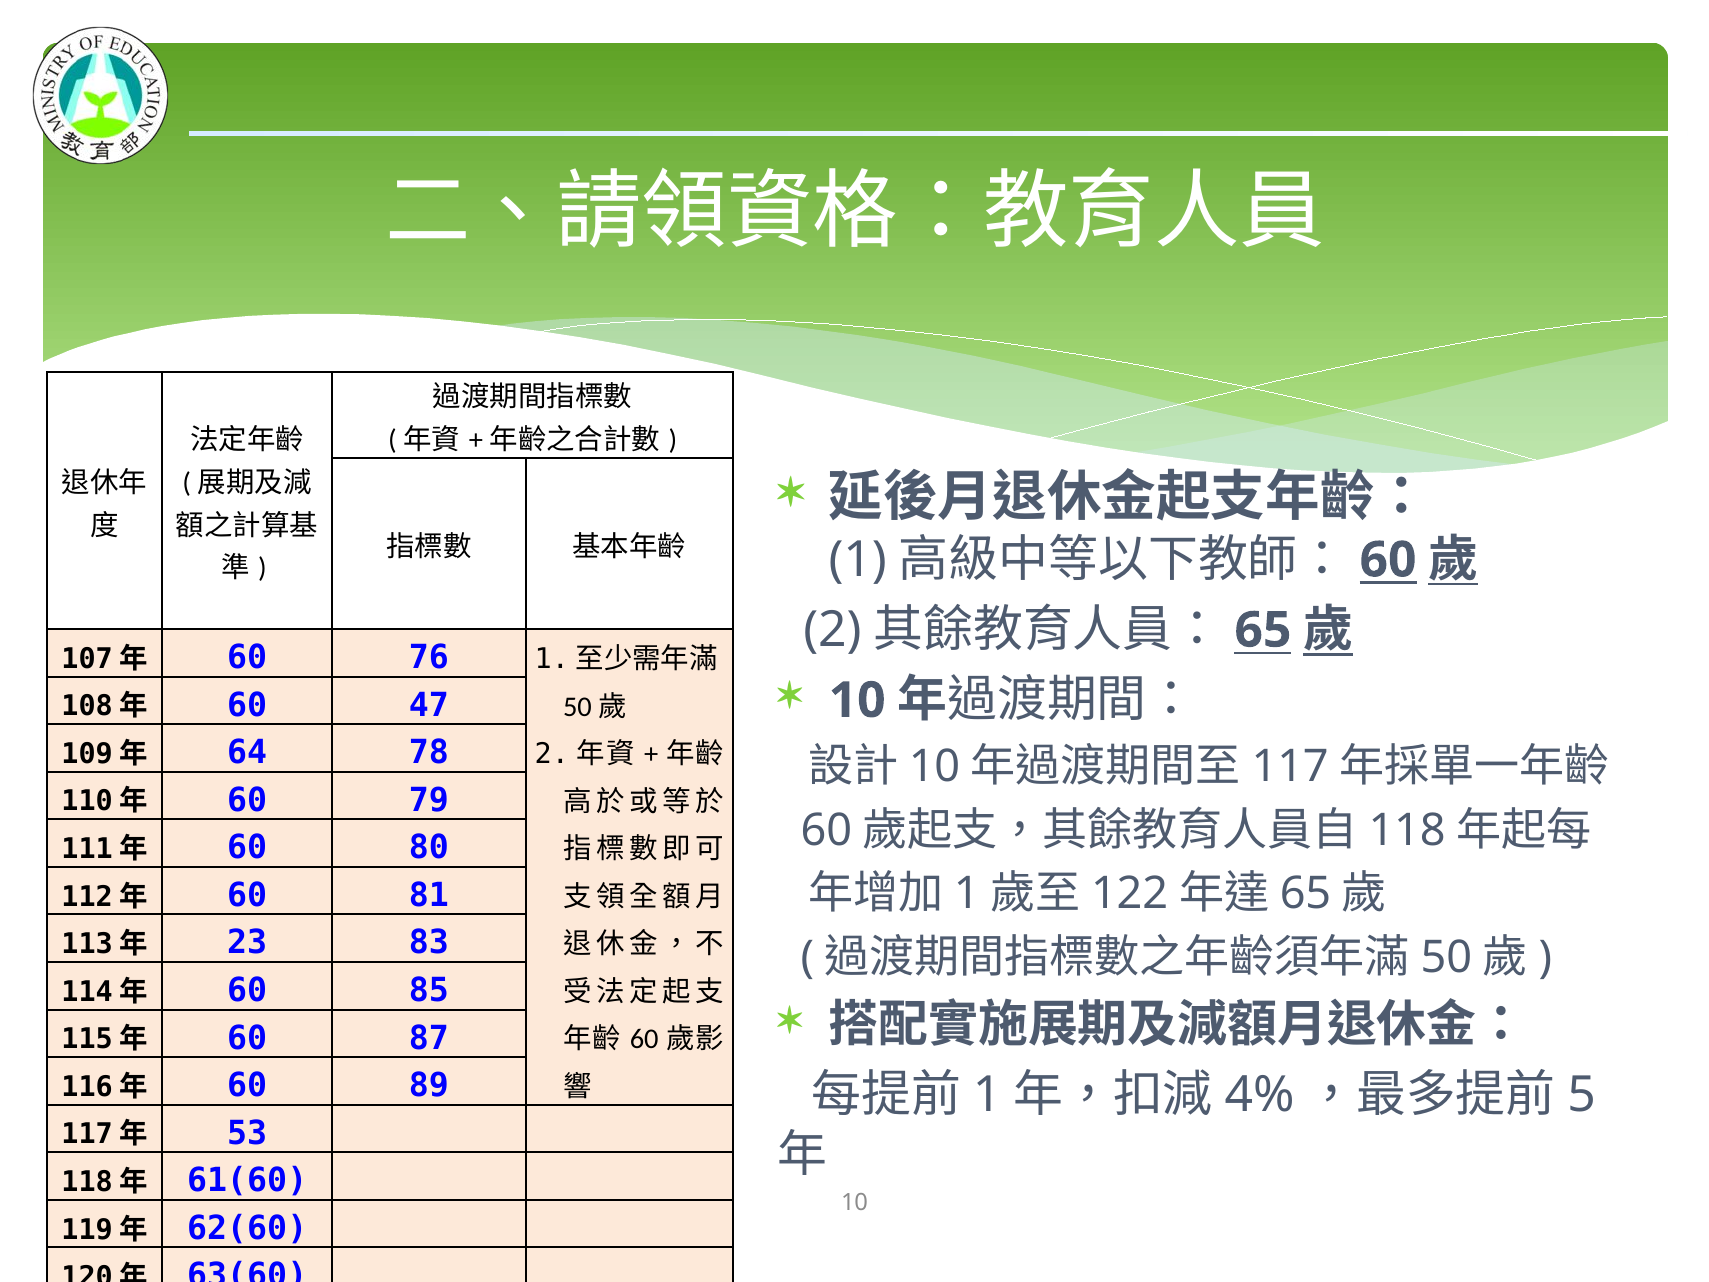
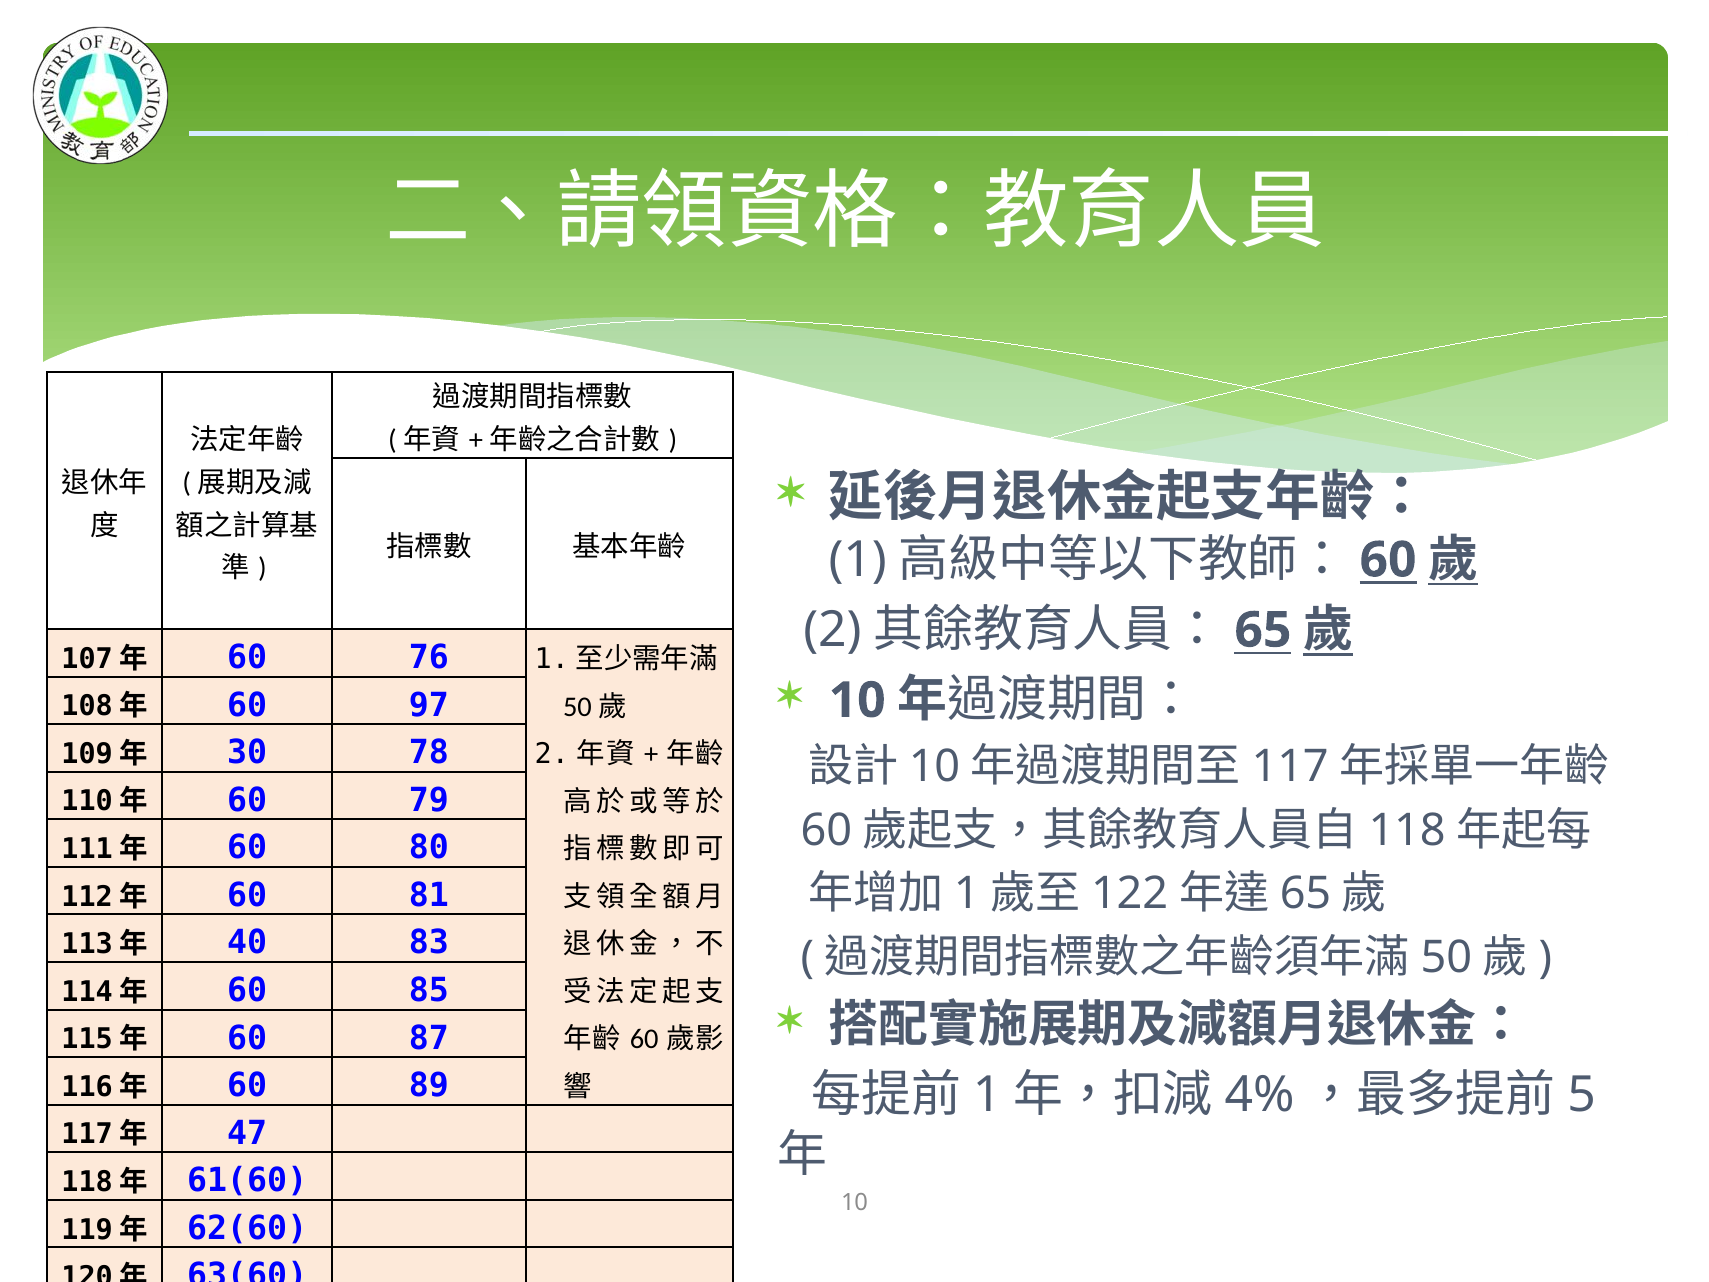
47: 47 -> 97
64: 64 -> 30
23: 23 -> 40
53: 53 -> 47
